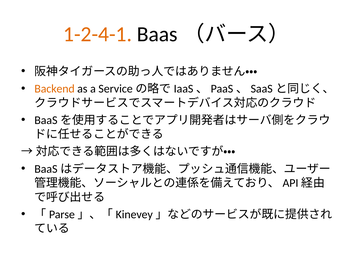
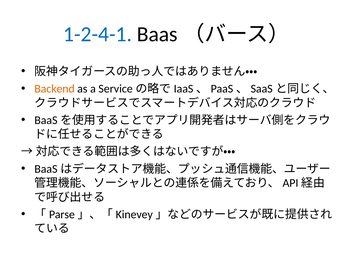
1-2-4-1 colour: orange -> blue
